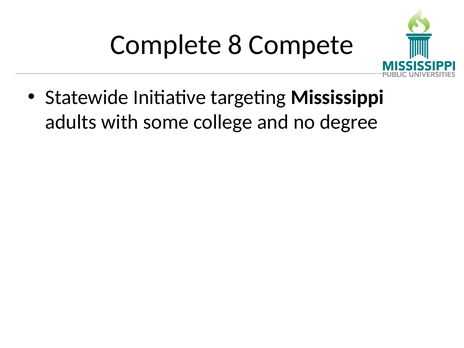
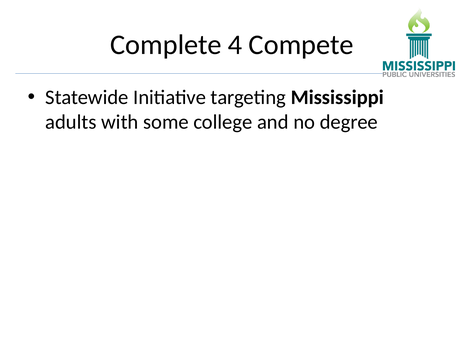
8: 8 -> 4
